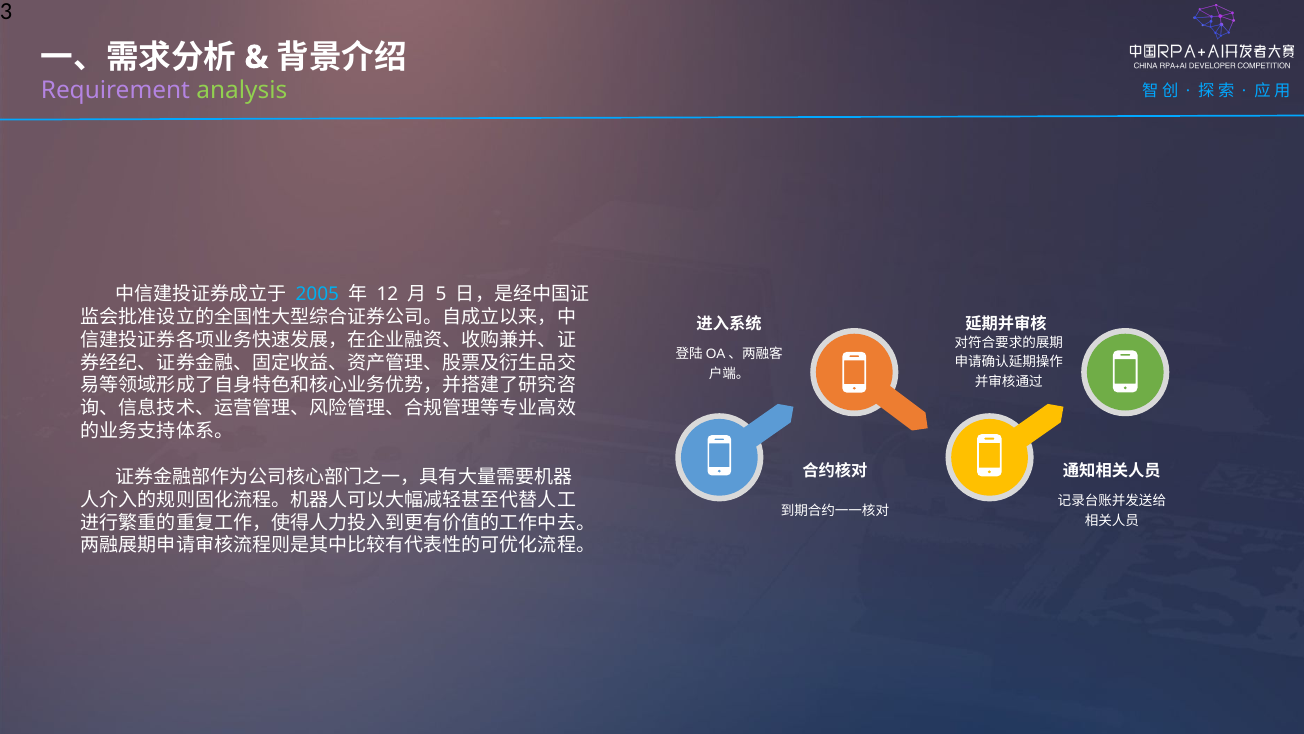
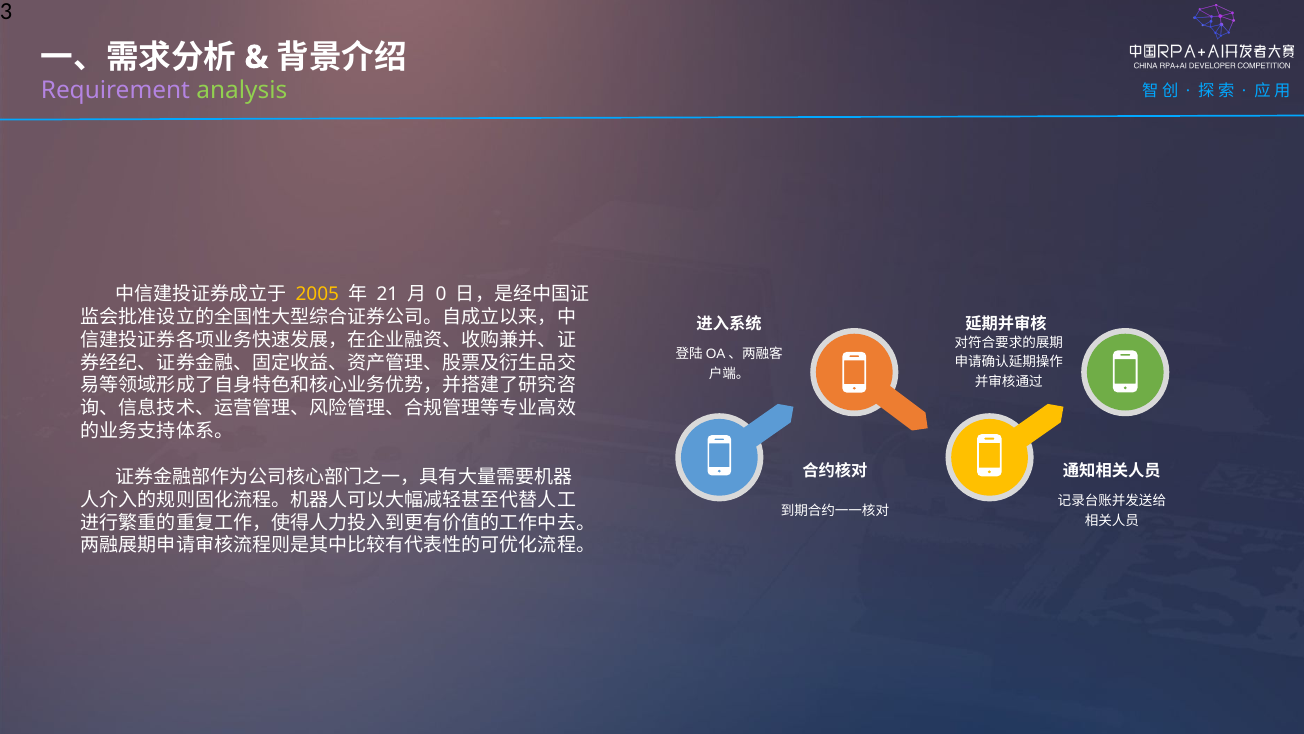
2005 colour: light blue -> yellow
12: 12 -> 21
5: 5 -> 0
